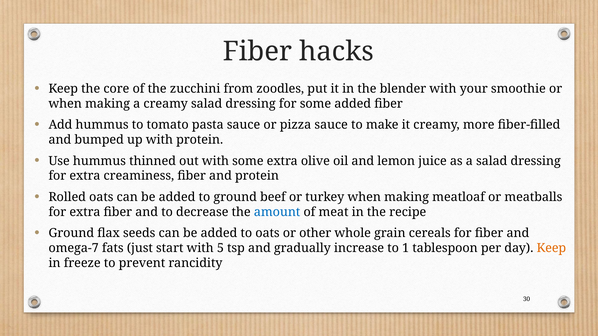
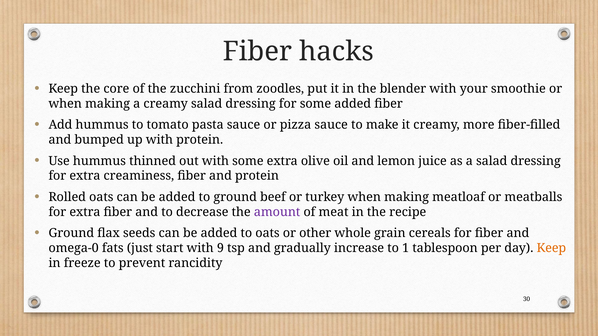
amount colour: blue -> purple
omega-7: omega-7 -> omega-0
5: 5 -> 9
